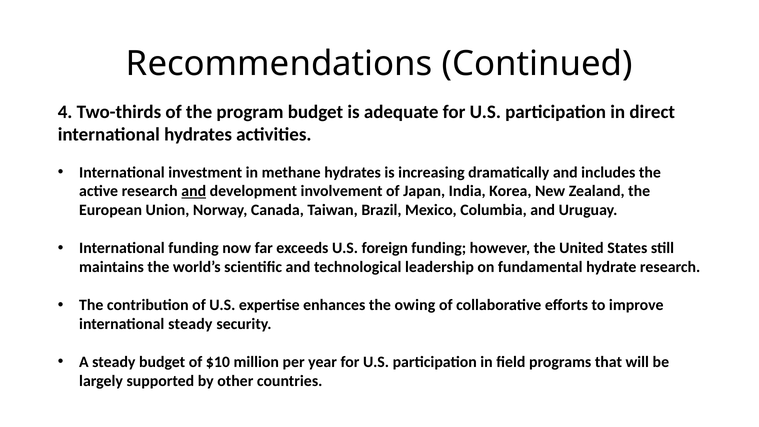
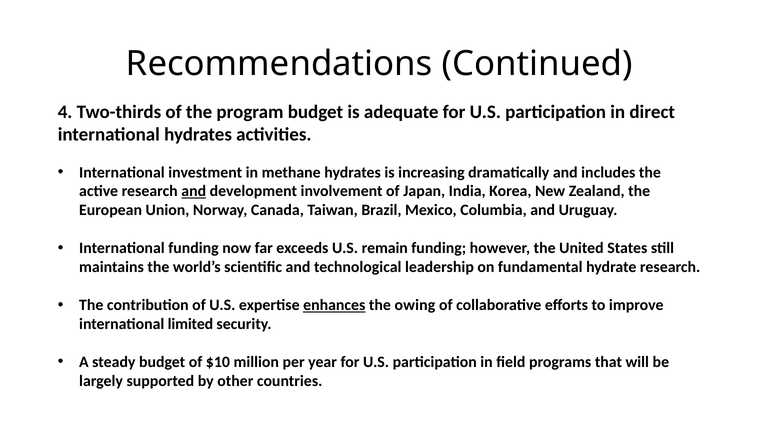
foreign: foreign -> remain
enhances underline: none -> present
international steady: steady -> limited
